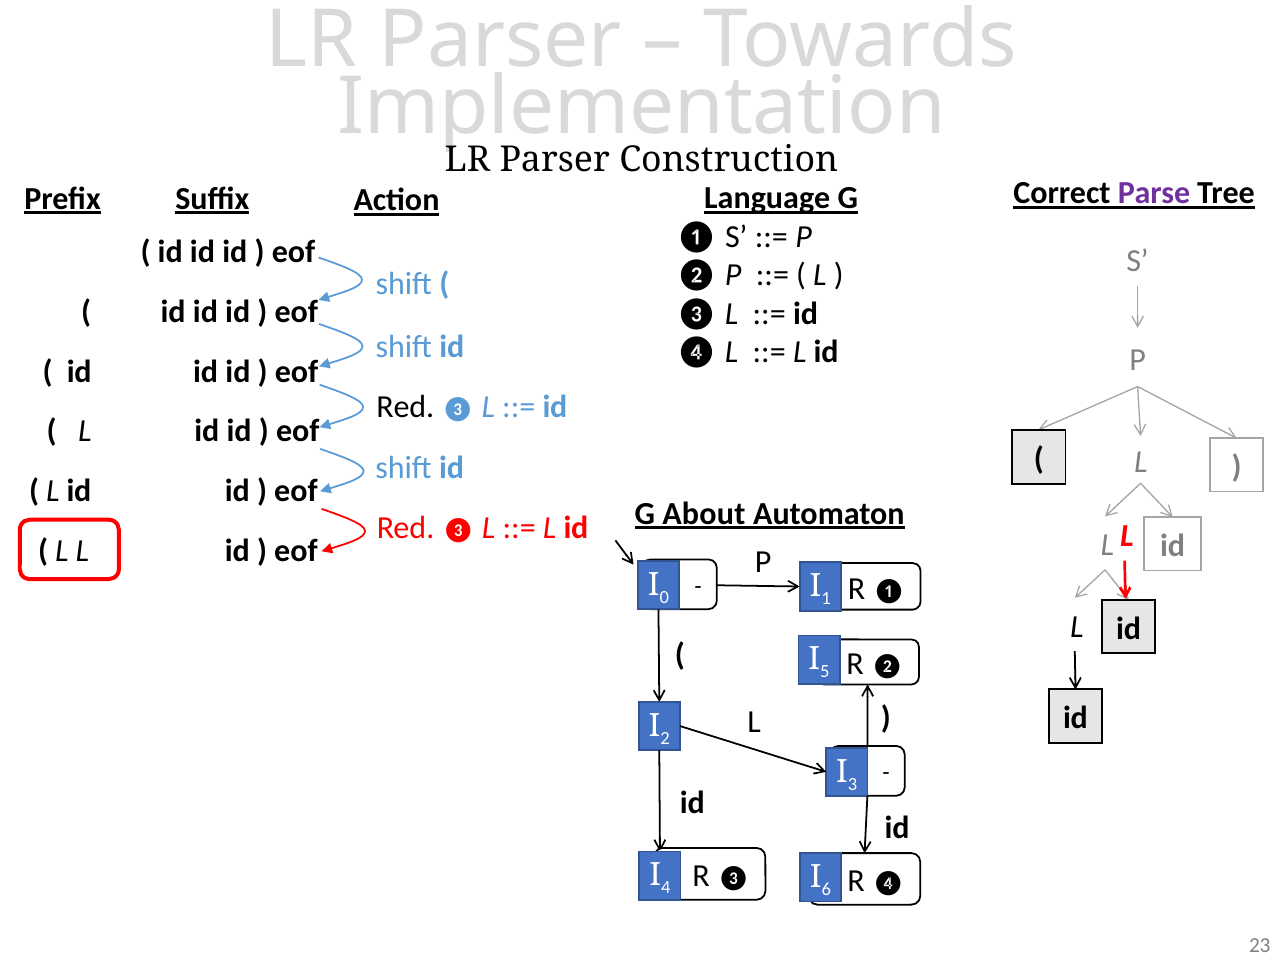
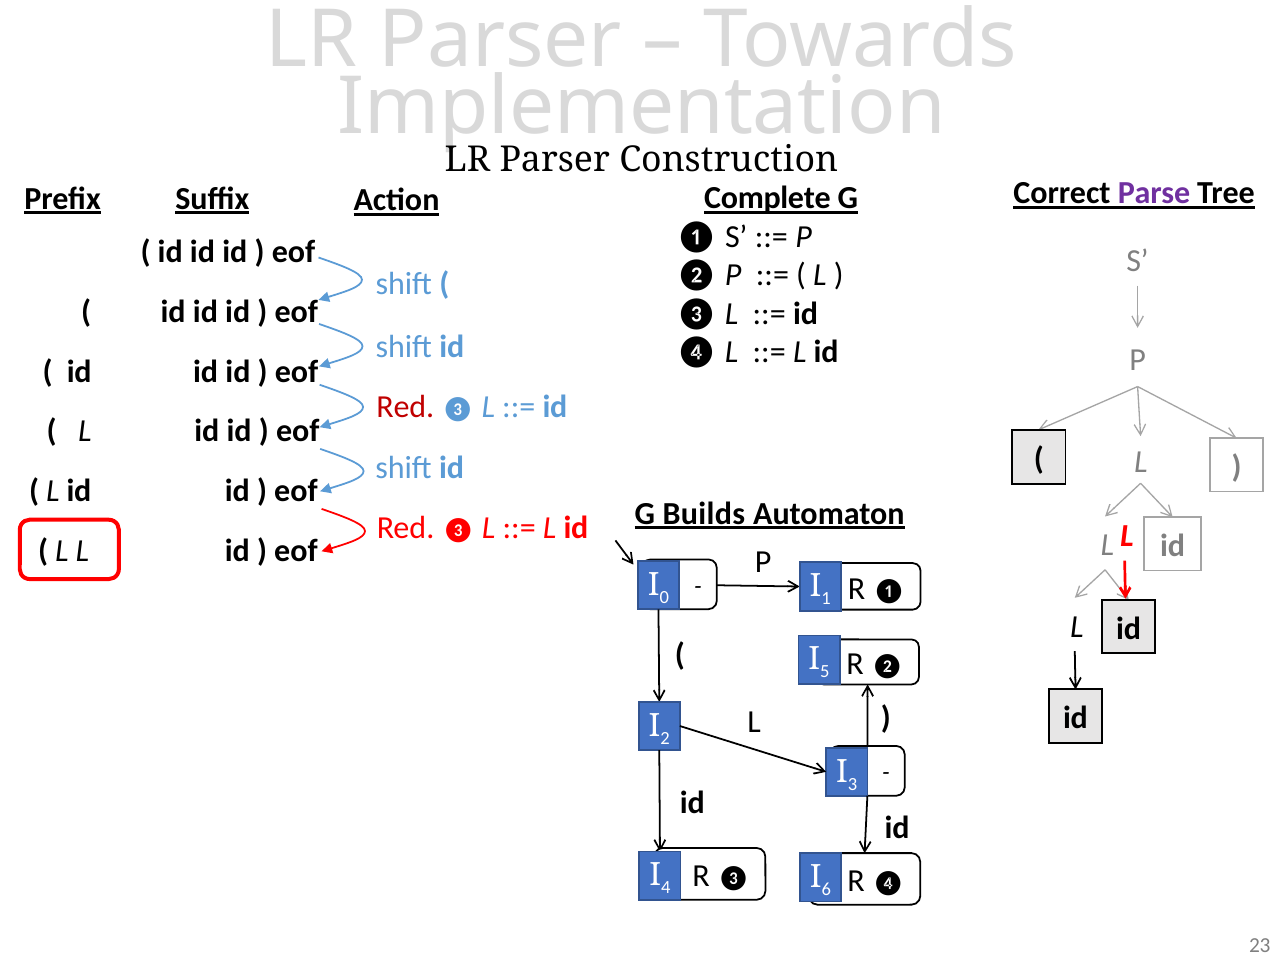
Language: Language -> Complete
Red at (405, 407) colour: black -> red
About: About -> Builds
